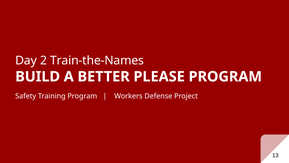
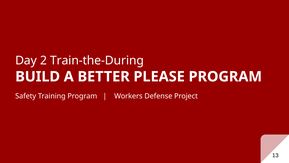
Train-the-Names: Train-the-Names -> Train-the-During
